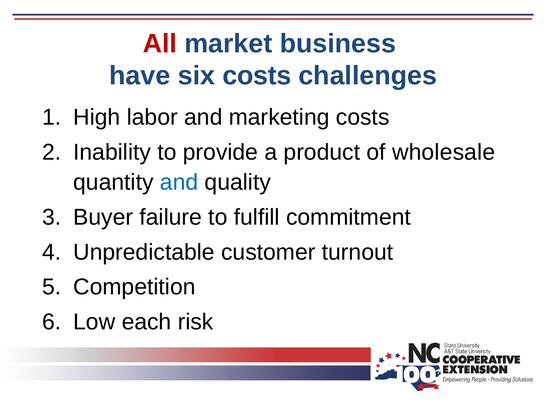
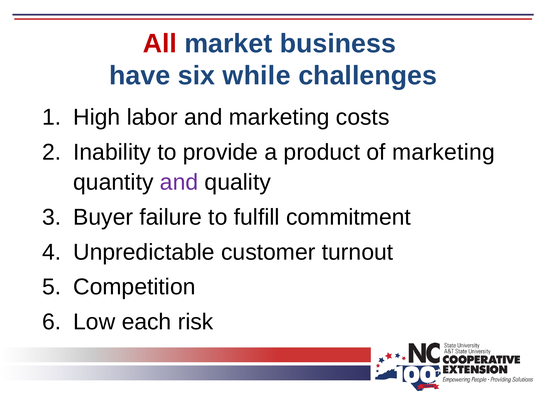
six costs: costs -> while
of wholesale: wholesale -> marketing
and at (179, 183) colour: blue -> purple
